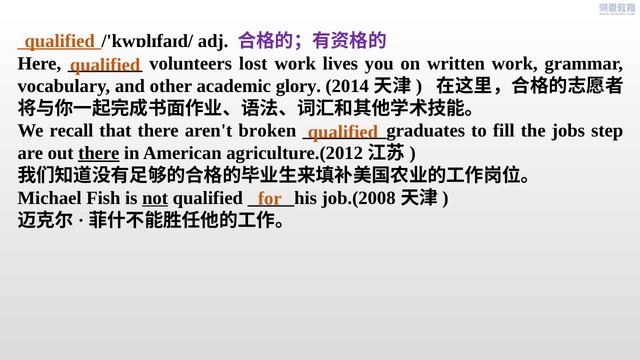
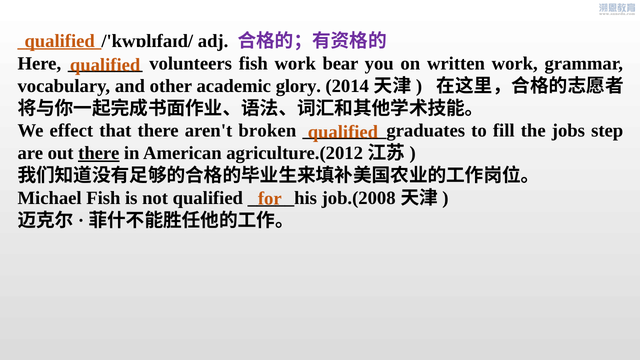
volunteers lost: lost -> fish
lives: lives -> bear
recall: recall -> effect
not underline: present -> none
